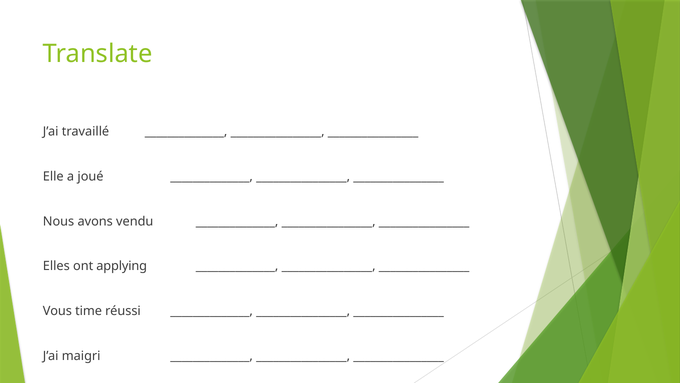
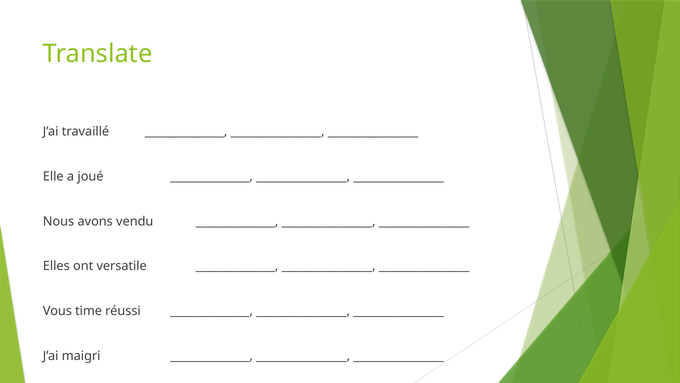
applying: applying -> versatile
